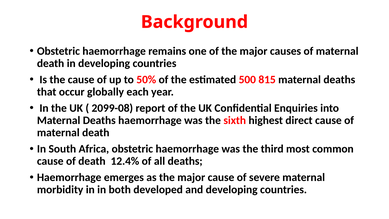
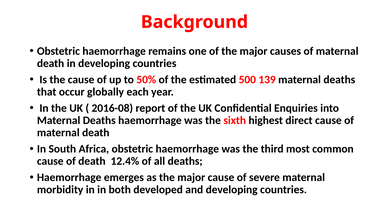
815: 815 -> 139
2099-08: 2099-08 -> 2016-08
